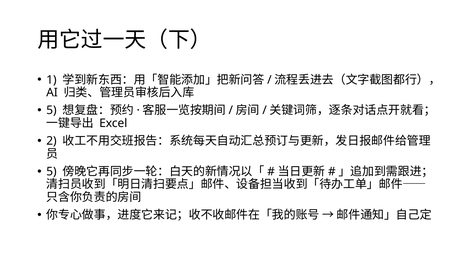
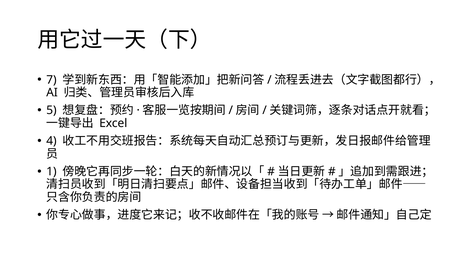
1: 1 -> 7
2: 2 -> 4
5 at (51, 172): 5 -> 1
